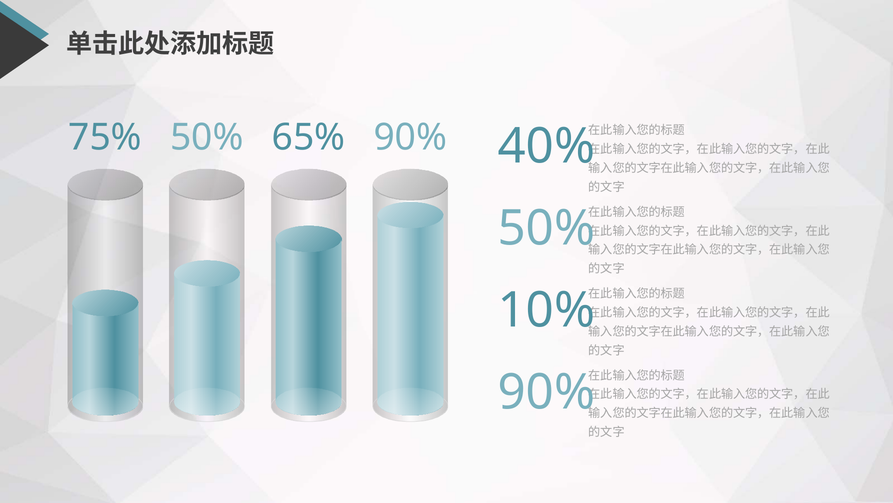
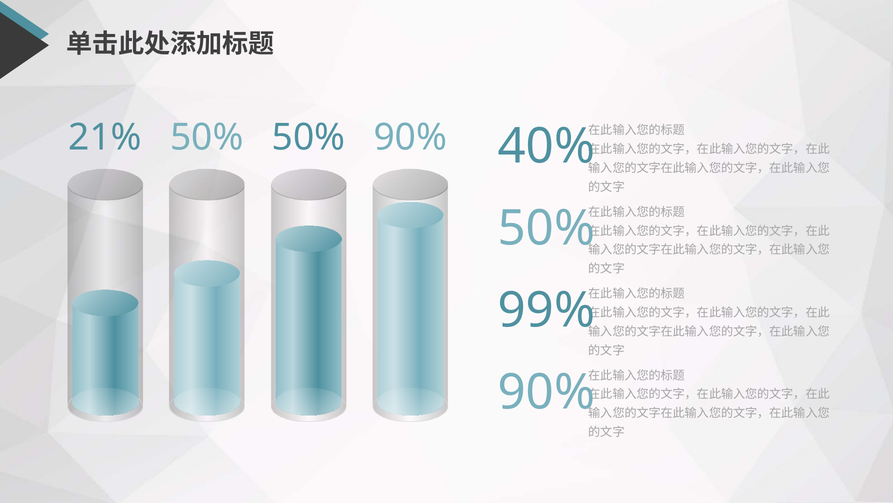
75%: 75% -> 21%
50% 65%: 65% -> 50%
10%: 10% -> 99%
